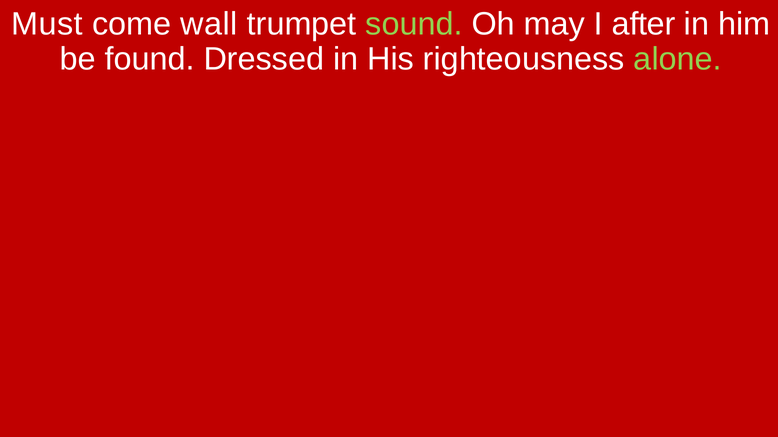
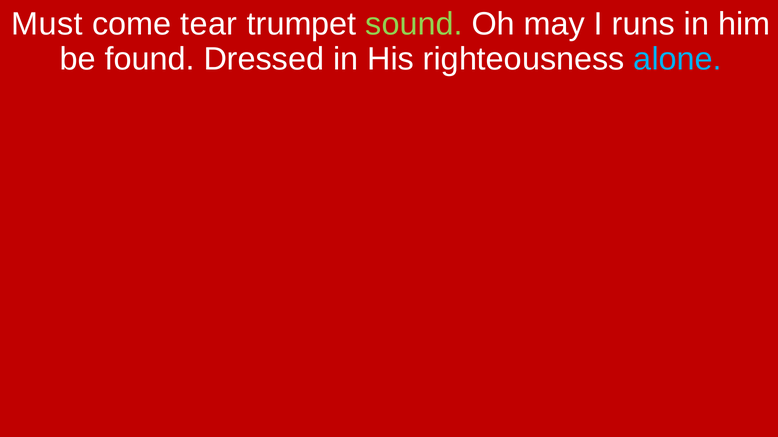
wall: wall -> tear
after: after -> runs
alone colour: light green -> light blue
